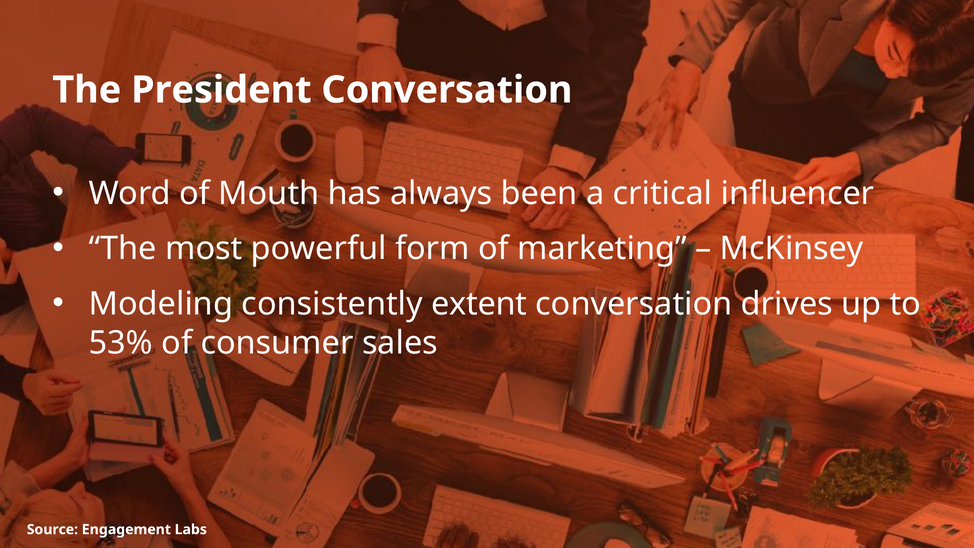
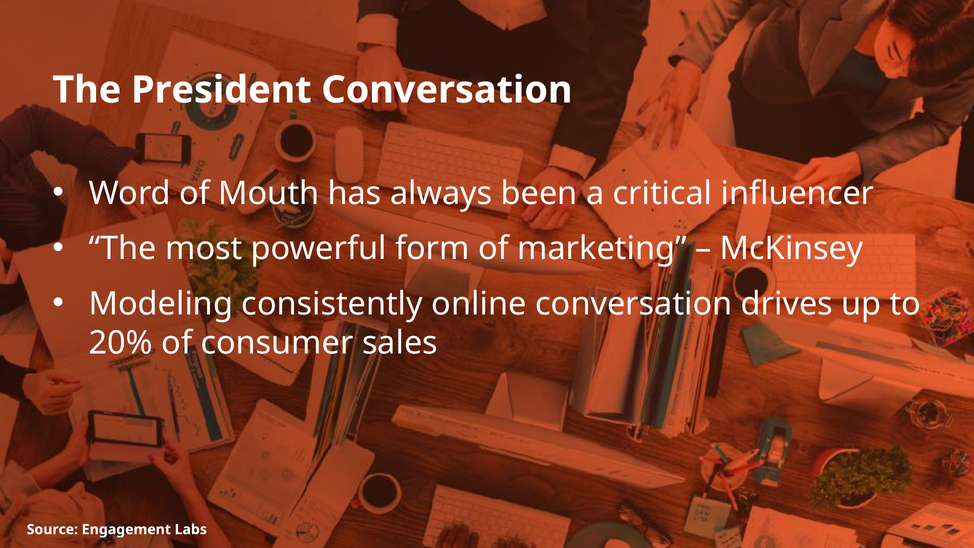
extent: extent -> online
53%: 53% -> 20%
